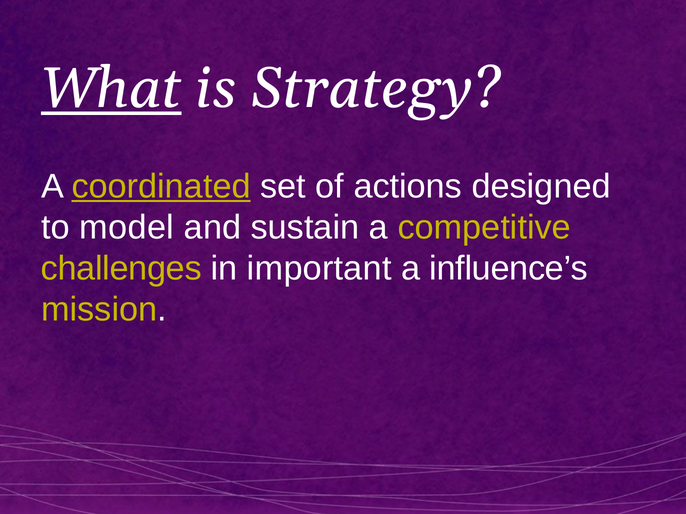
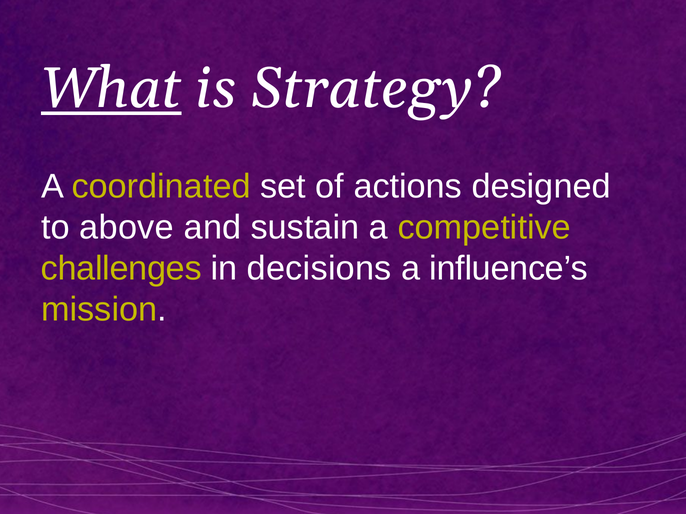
coordinated underline: present -> none
model: model -> above
important: important -> decisions
